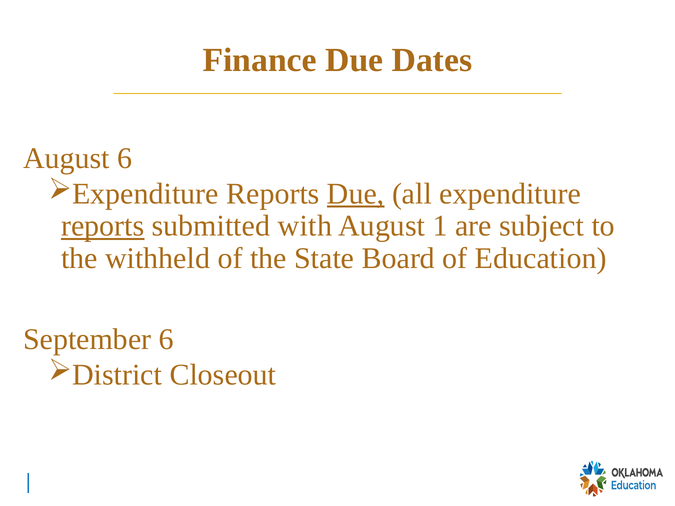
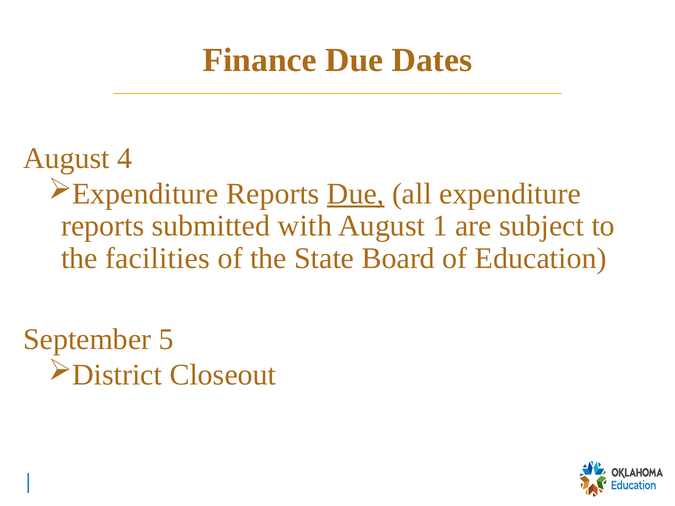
August 6: 6 -> 4
reports at (103, 226) underline: present -> none
withheld: withheld -> facilities
September 6: 6 -> 5
